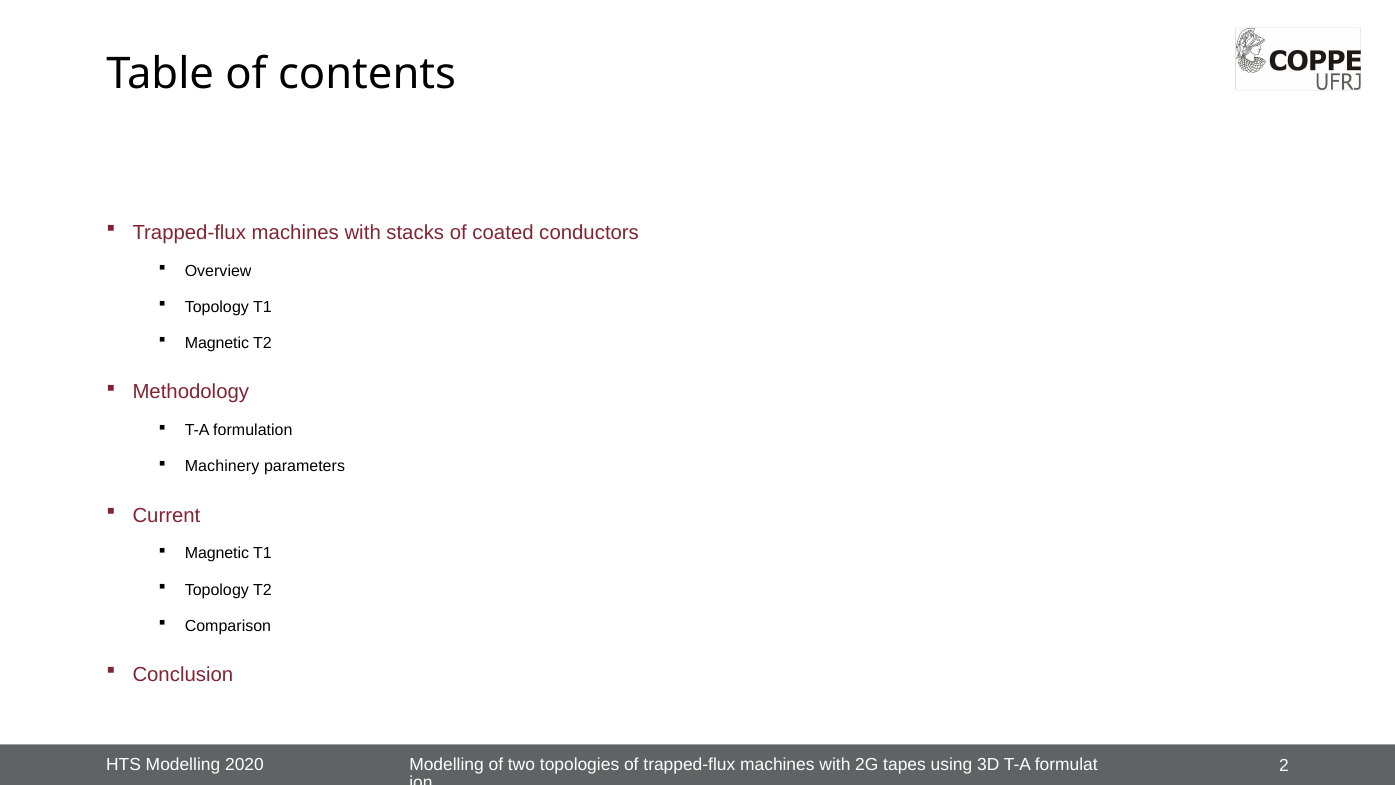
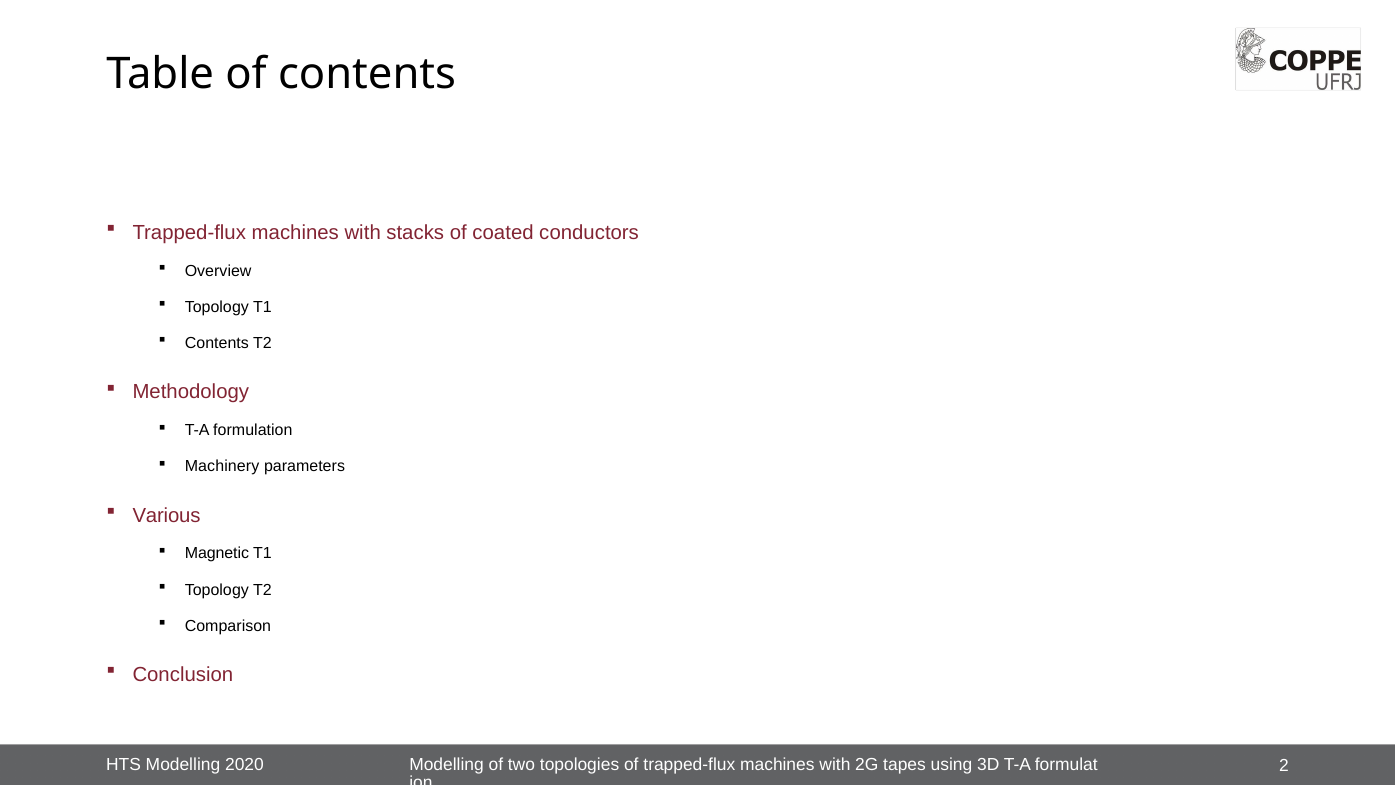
Magnetic at (217, 343): Magnetic -> Contents
Current: Current -> Various
